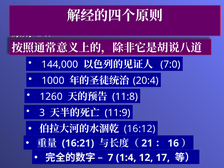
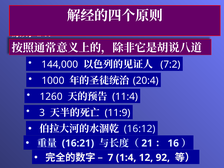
7:0: 7:0 -> 7:2
11:8: 11:8 -> 11:4
17: 17 -> 92
